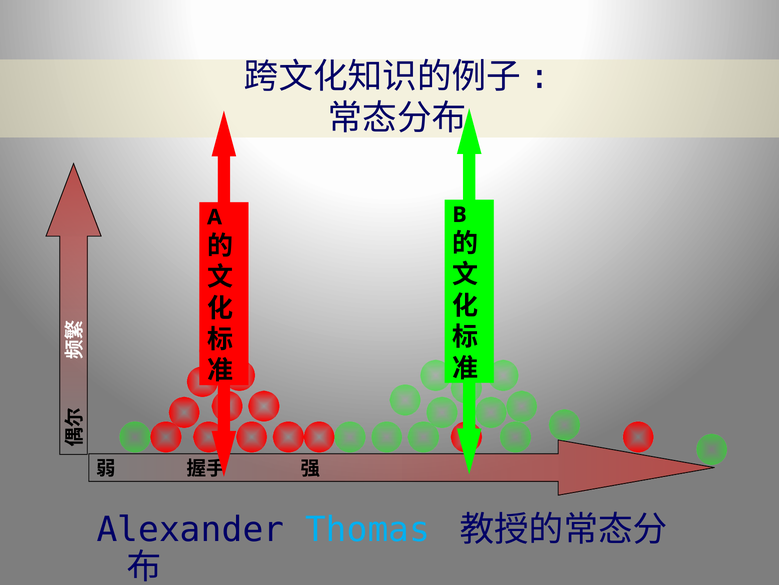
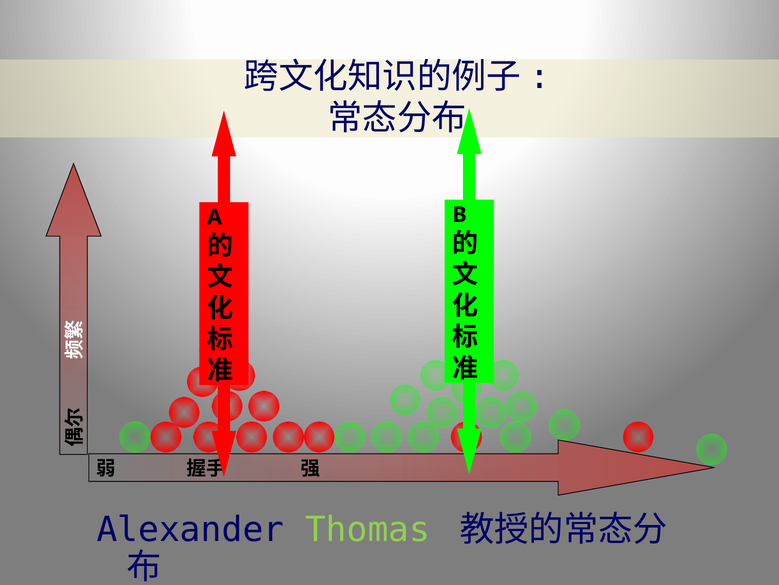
Thomas colour: light blue -> light green
